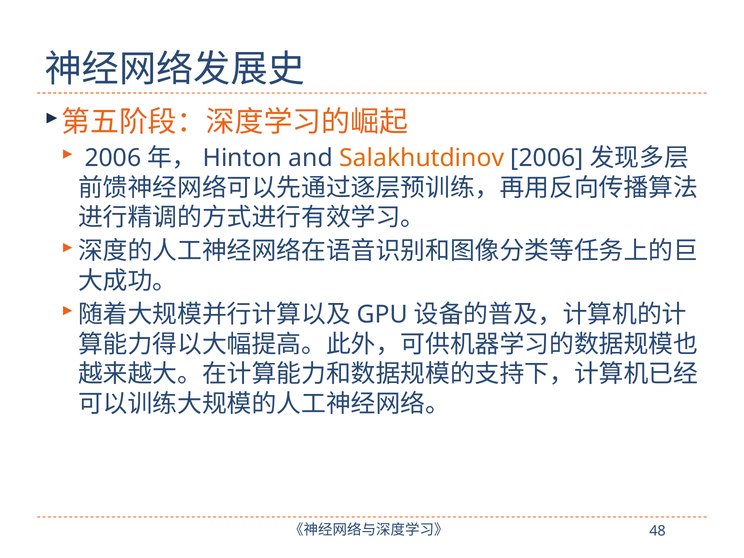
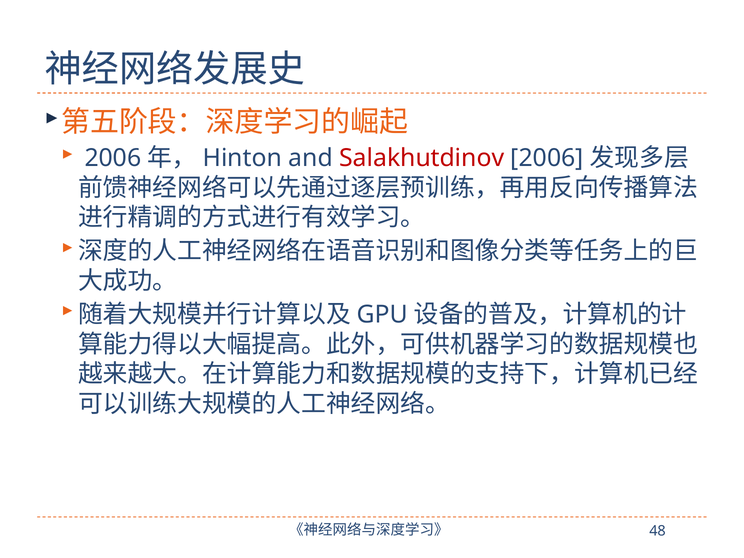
Salakhutdinov colour: orange -> red
